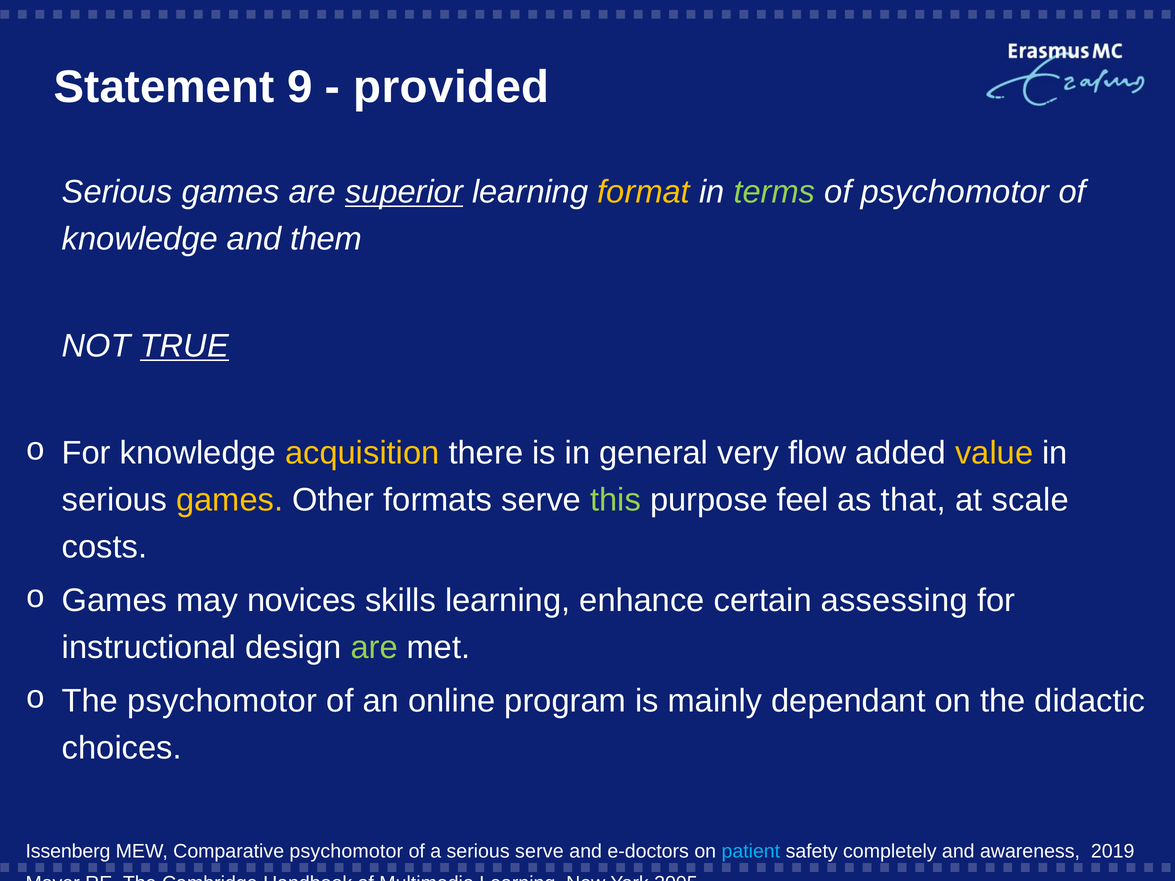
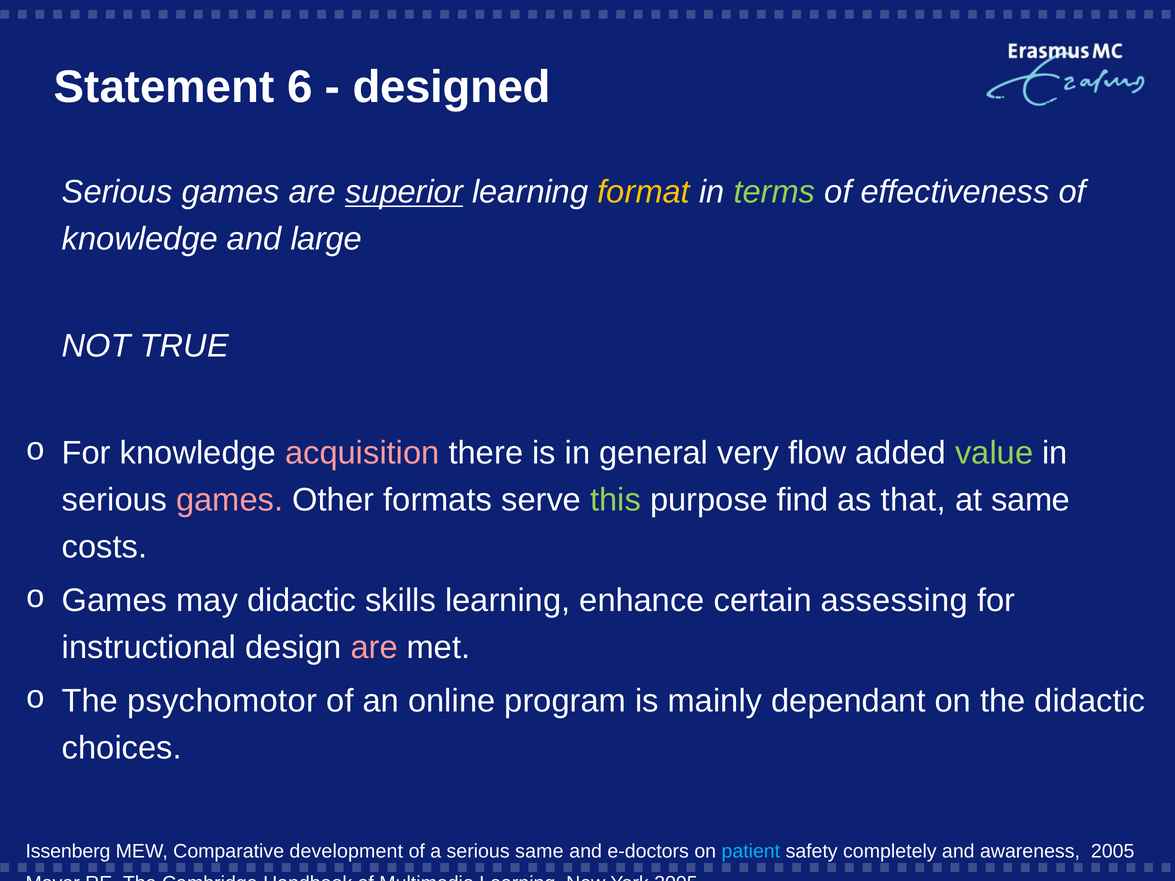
9: 9 -> 6
provided: provided -> designed
of psychomotor: psychomotor -> effectiveness
them: them -> large
TRUE underline: present -> none
acquisition colour: yellow -> pink
value colour: yellow -> light green
games at (230, 500) colour: yellow -> pink
feel: feel -> find
at scale: scale -> same
may novices: novices -> didactic
are at (374, 648) colour: light green -> pink
Comparative psychomotor: psychomotor -> development
serious serve: serve -> same
awareness 2019: 2019 -> 2005
